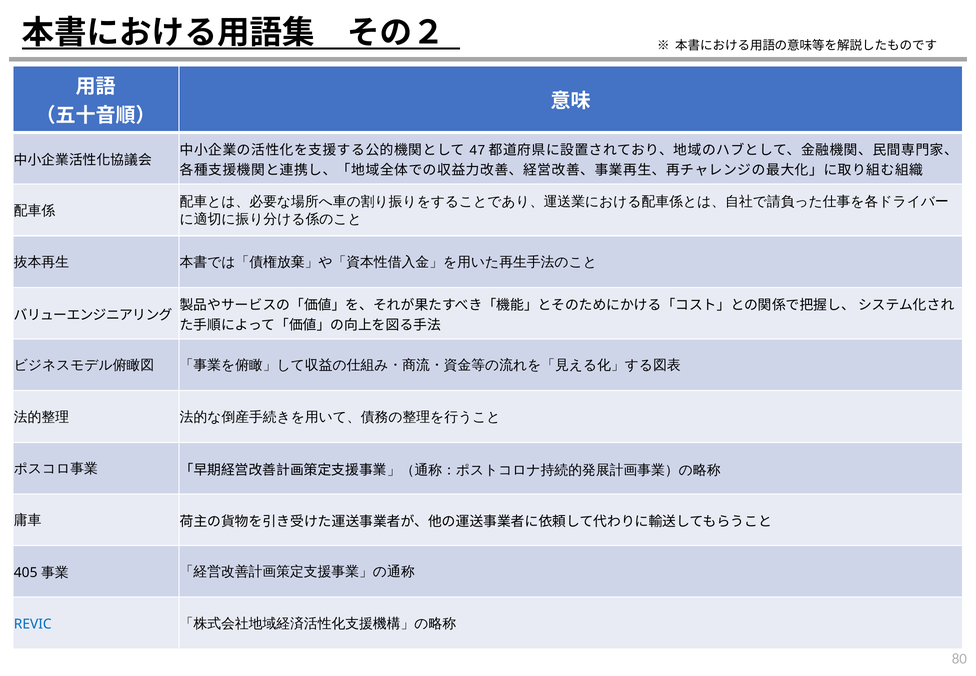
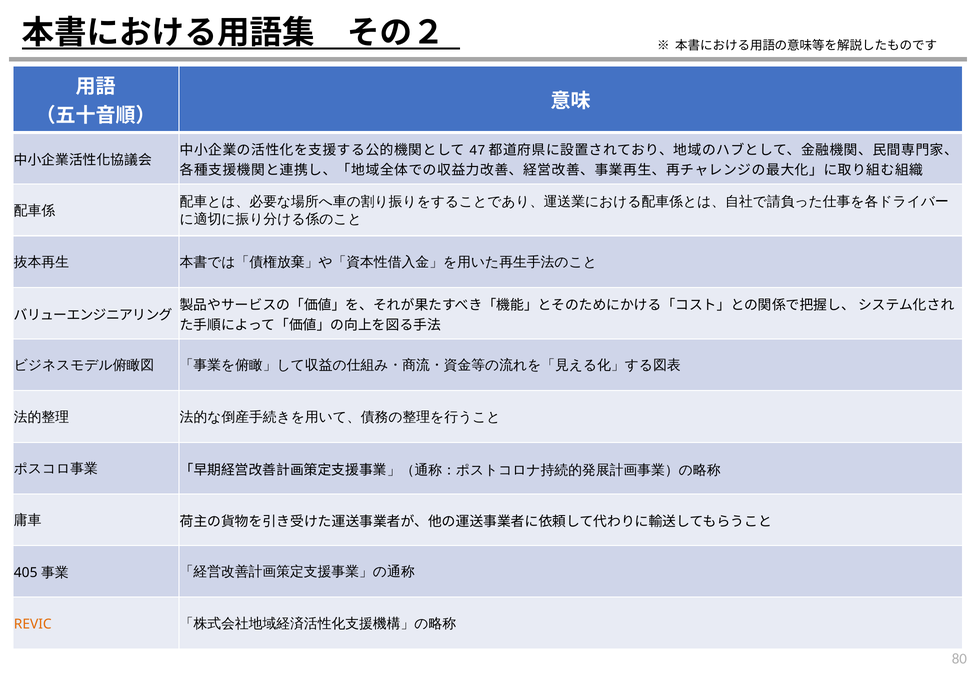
REVIC colour: blue -> orange
